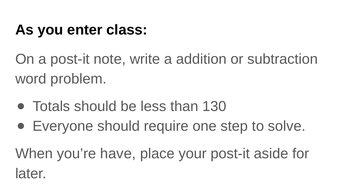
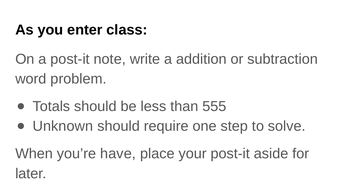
130: 130 -> 555
Everyone: Everyone -> Unknown
